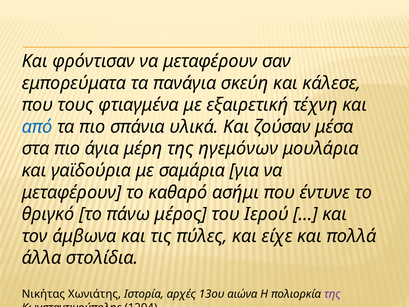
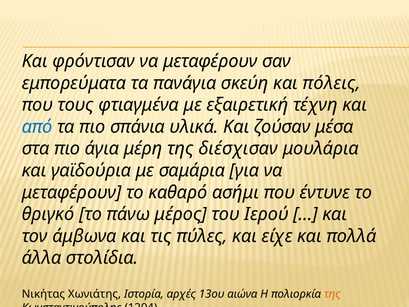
κάλεσε: κάλεσε -> πόλεις
ηγεμόνων: ηγεμόνων -> διέσχισαν
της at (332, 294) colour: purple -> orange
